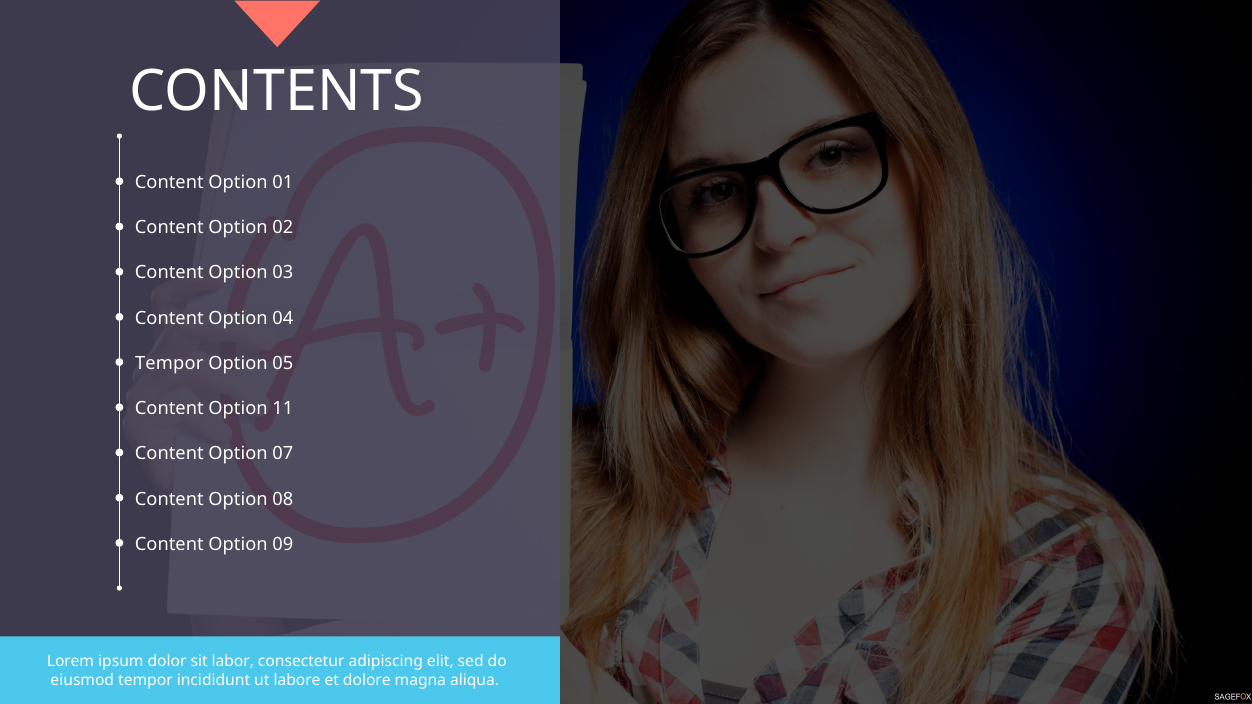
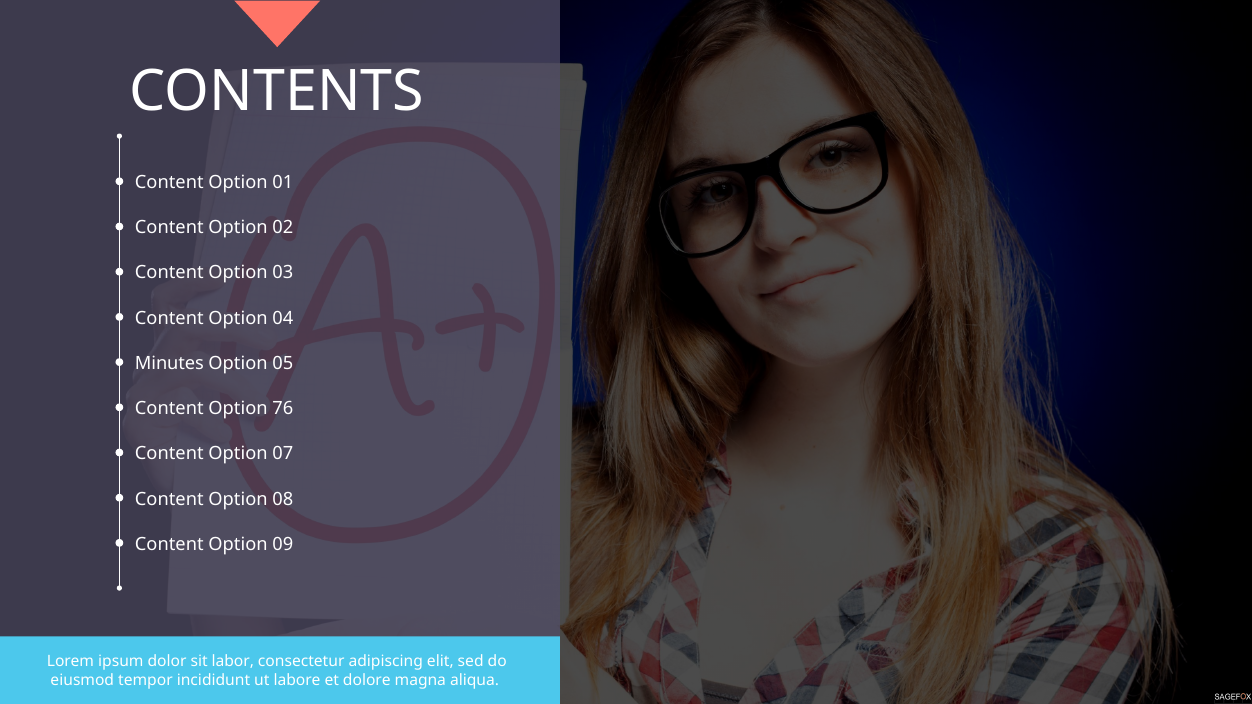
Tempor at (169, 364): Tempor -> Minutes
11: 11 -> 76
